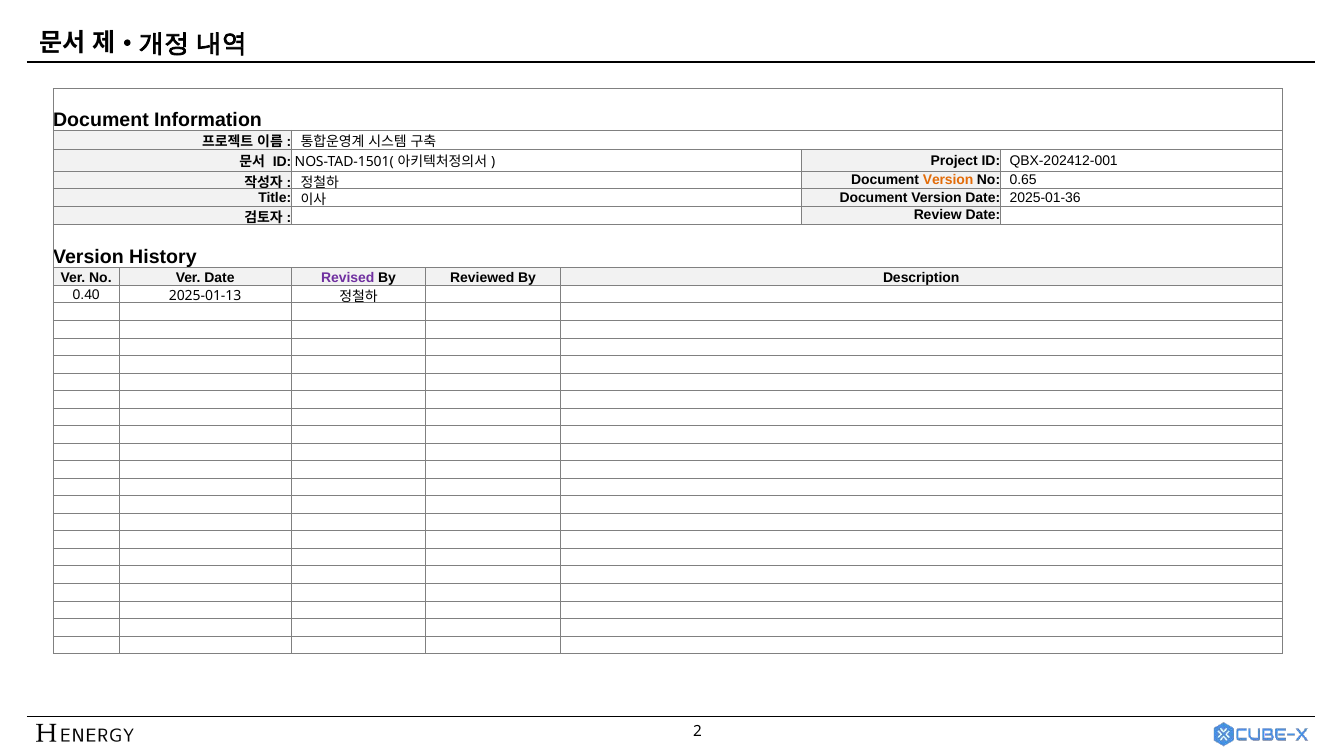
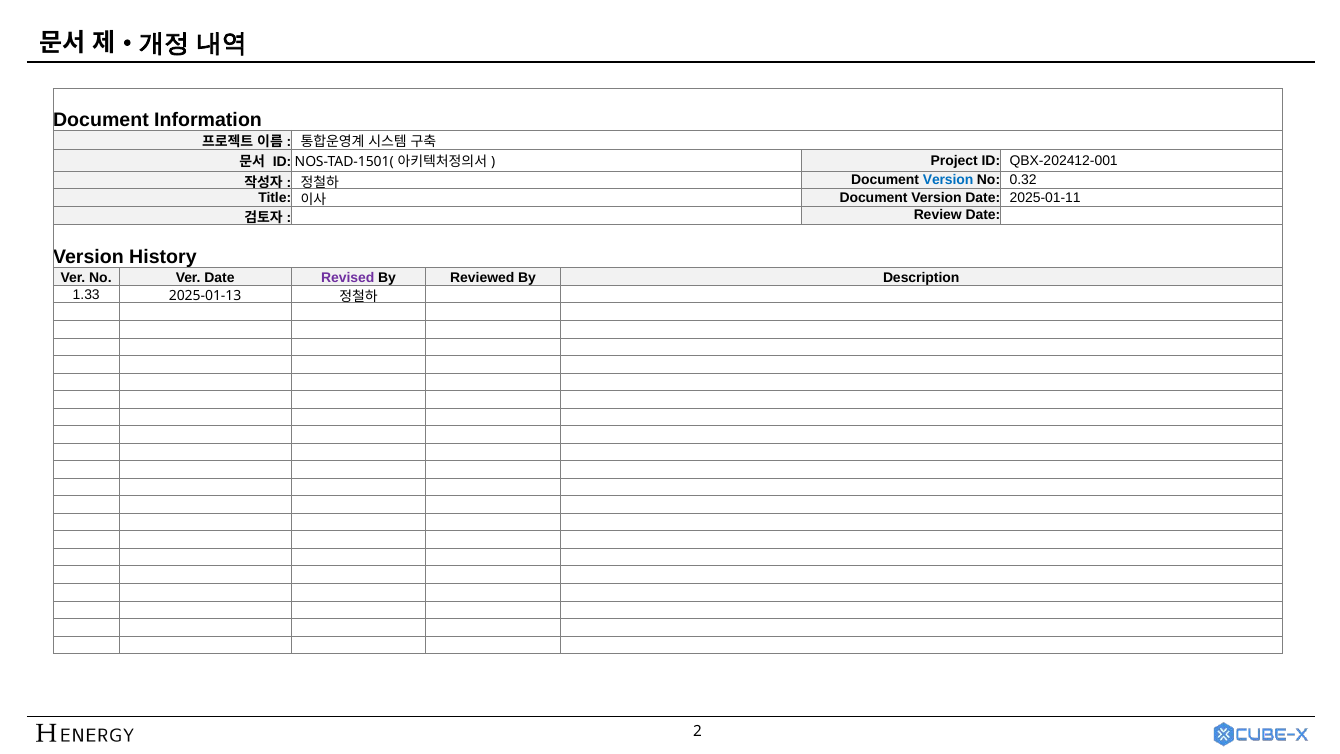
Version at (948, 180) colour: orange -> blue
0.65: 0.65 -> 0.32
2025-01-36: 2025-01-36 -> 2025-01-11
0.40: 0.40 -> 1.33
